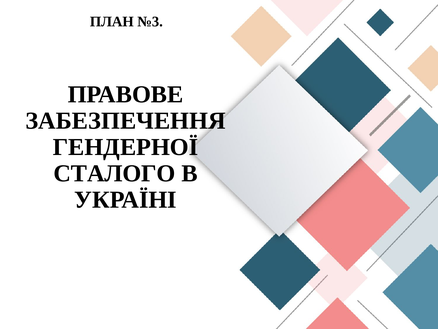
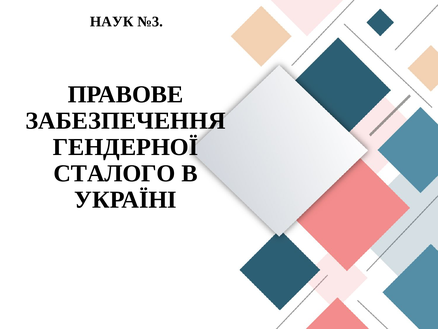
ПЛАН: ПЛАН -> НАУК
